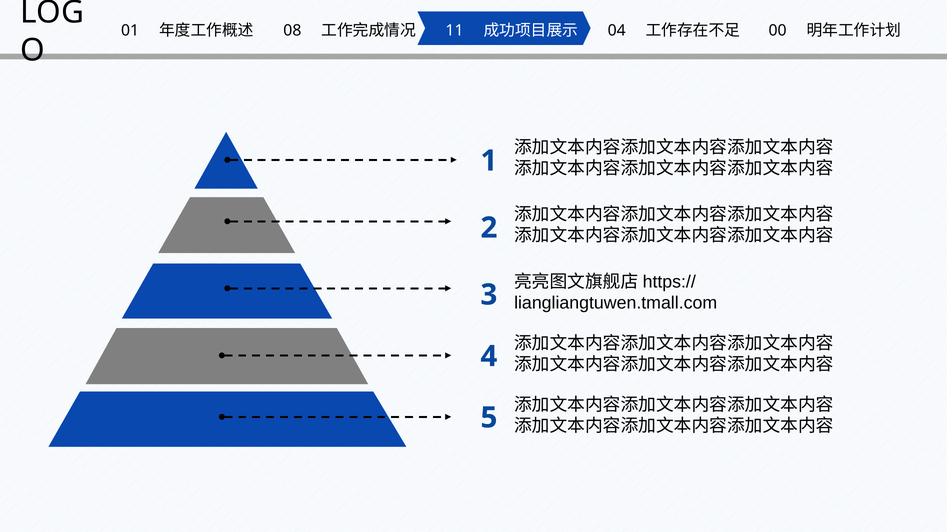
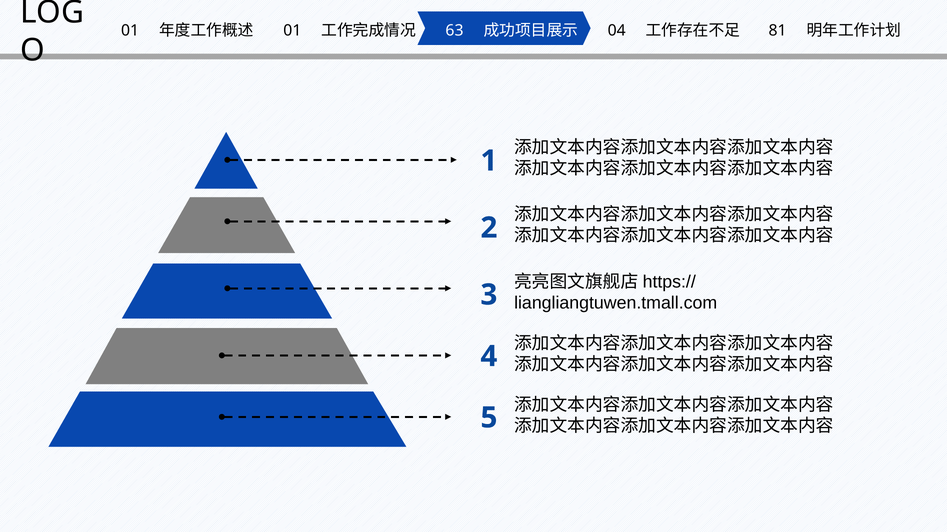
08 at (292, 31): 08 -> 01
11: 11 -> 63
00: 00 -> 81
